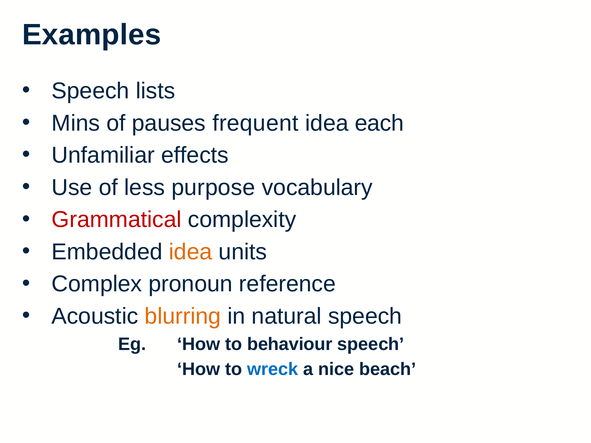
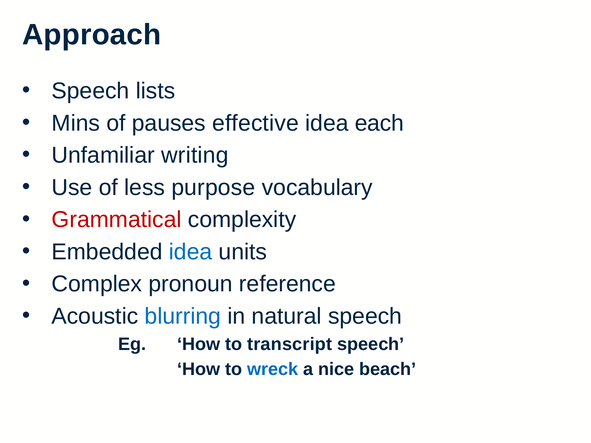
Examples: Examples -> Approach
frequent: frequent -> effective
effects: effects -> writing
idea at (191, 252) colour: orange -> blue
blurring colour: orange -> blue
behaviour: behaviour -> transcript
